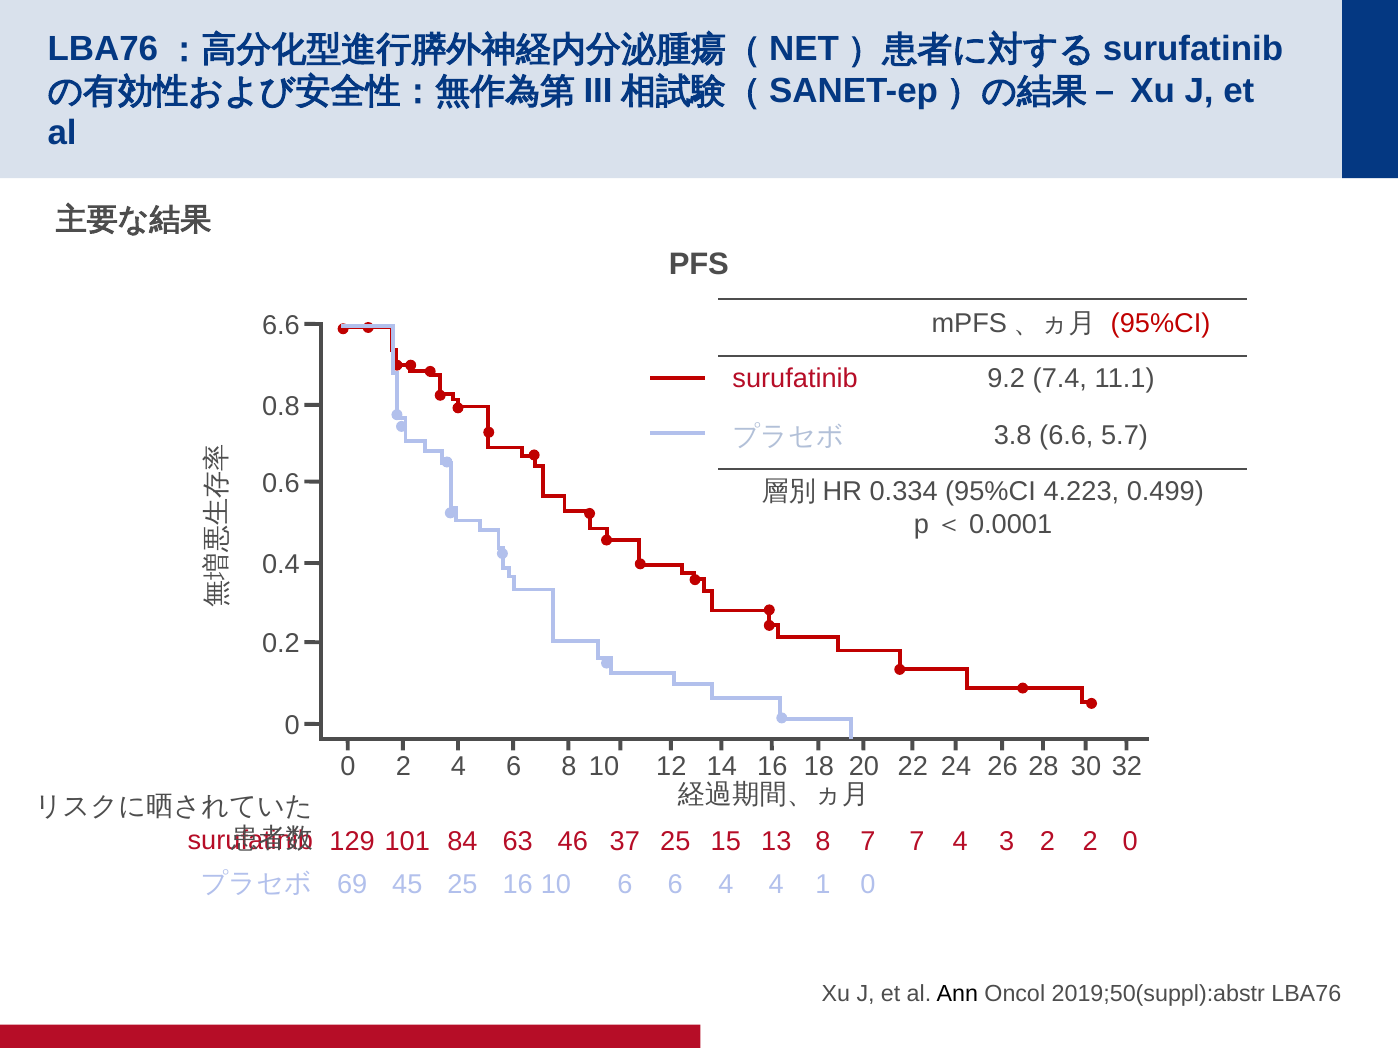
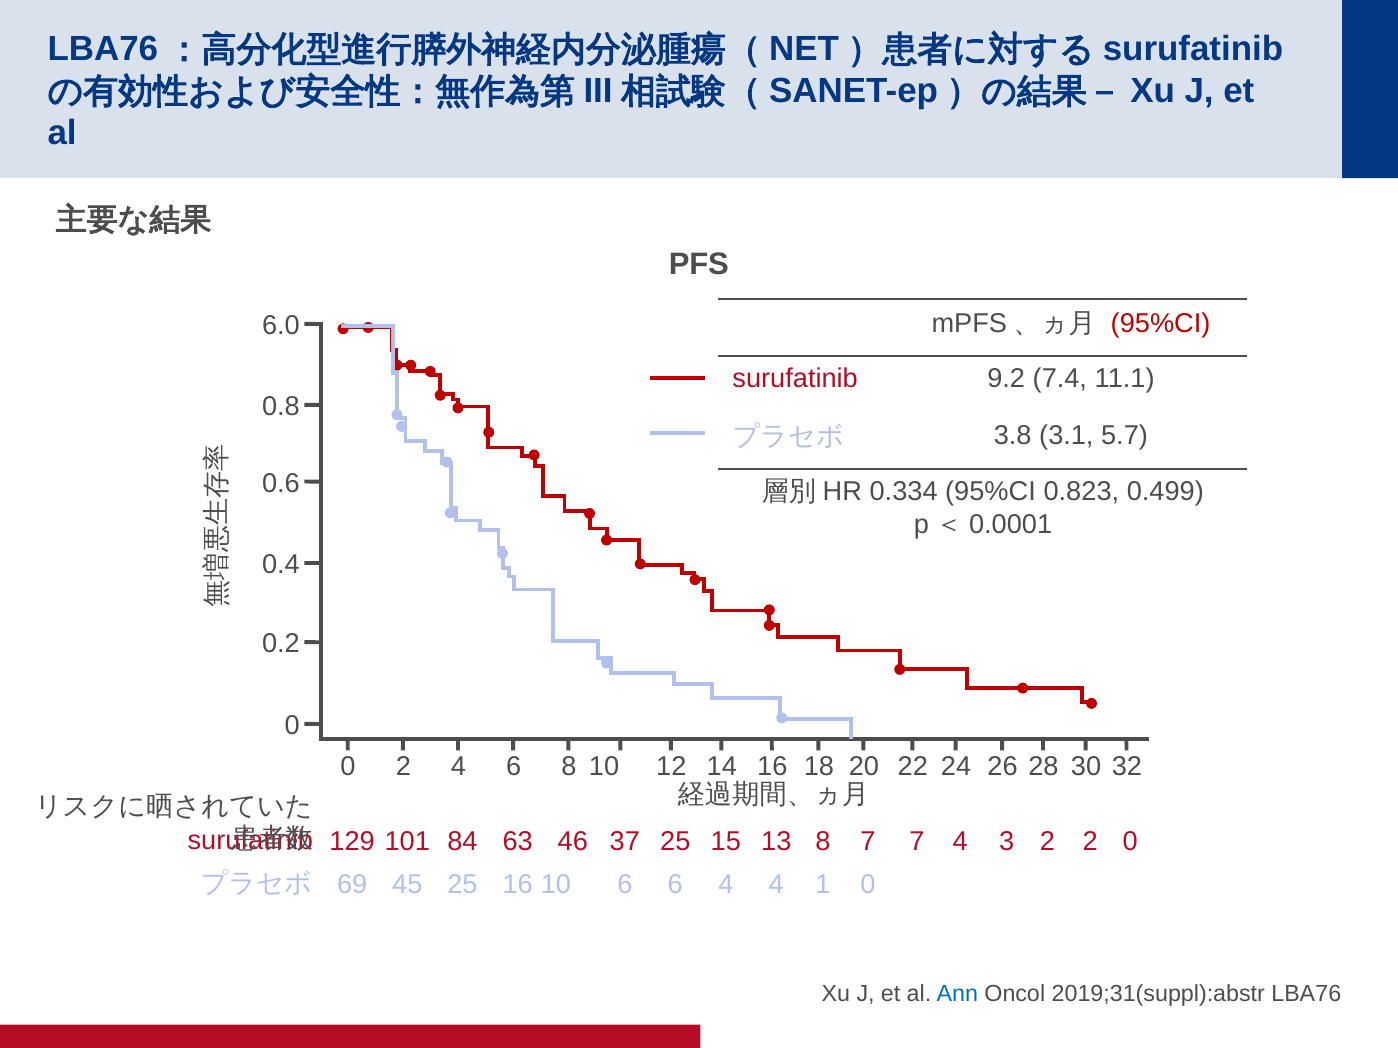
6.6 at (281, 325): 6.6 -> 6.0
3.8 6.6: 6.6 -> 3.1
4.223: 4.223 -> 0.823
Ann colour: black -> blue
2019;50(suppl):abstr: 2019;50(suppl):abstr -> 2019;31(suppl):abstr
